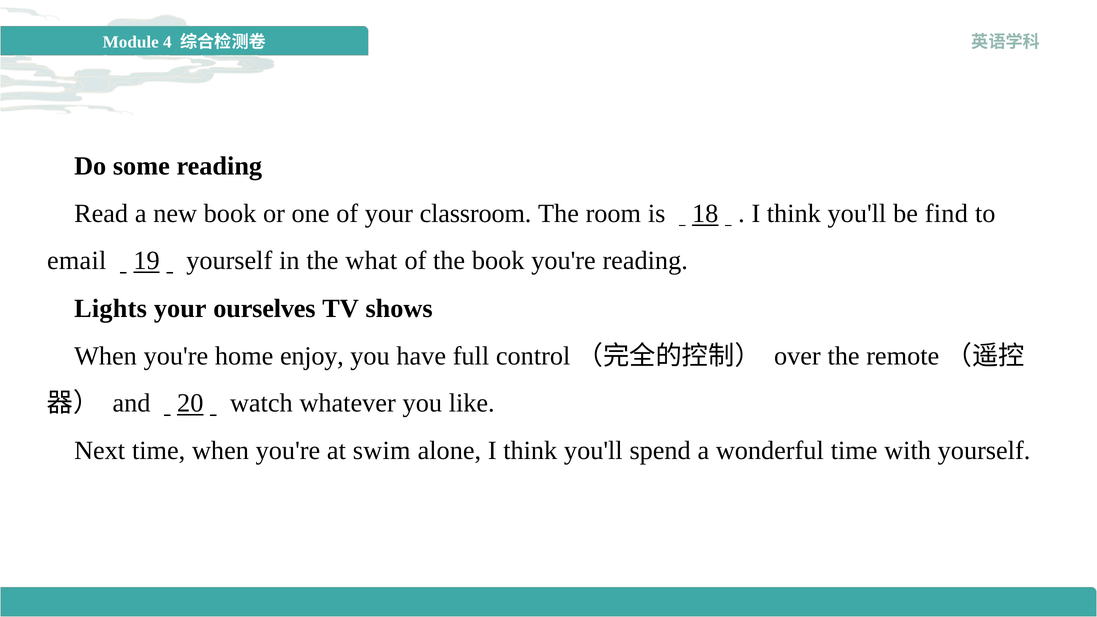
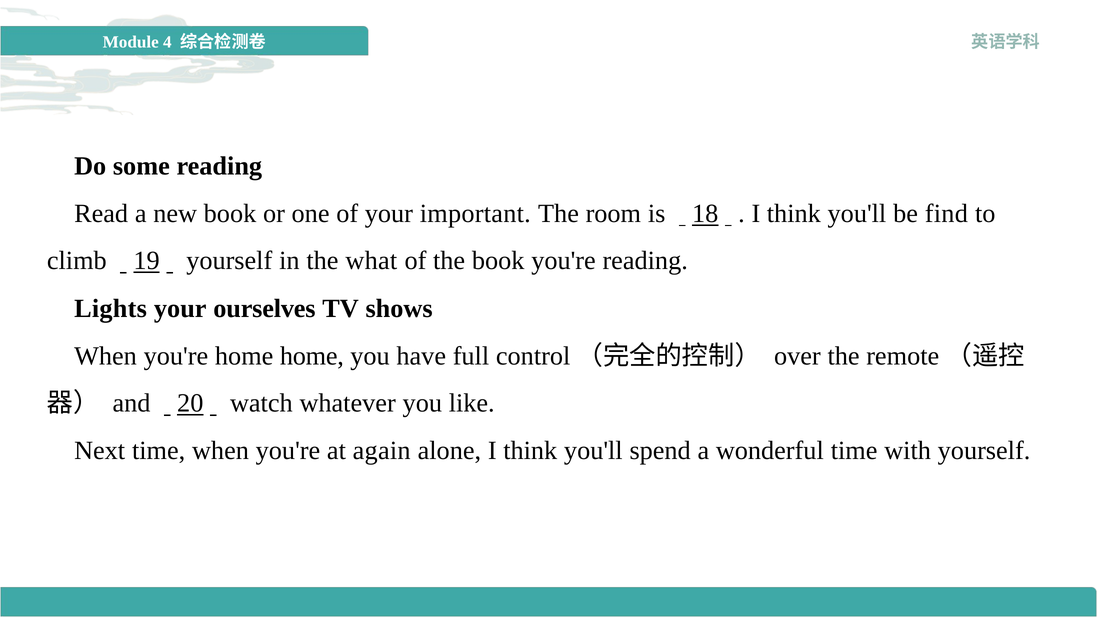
classroom: classroom -> important
email: email -> climb
home enjoy: enjoy -> home
swim: swim -> again
